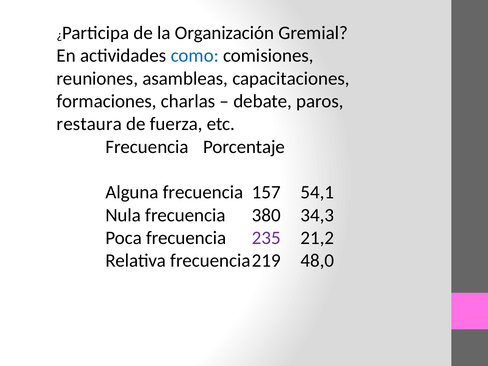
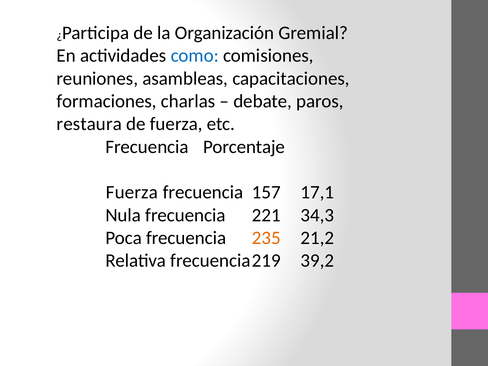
Alguna at (132, 192): Alguna -> Fuerza
54,1: 54,1 -> 17,1
380: 380 -> 221
235 colour: purple -> orange
48,0: 48,0 -> 39,2
